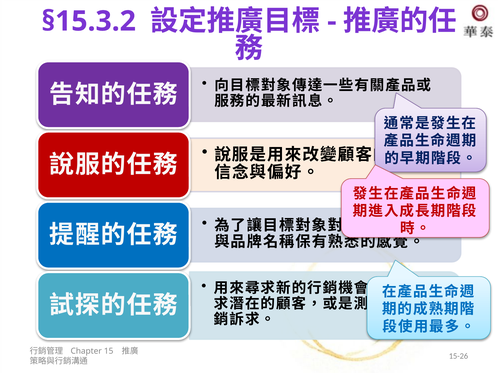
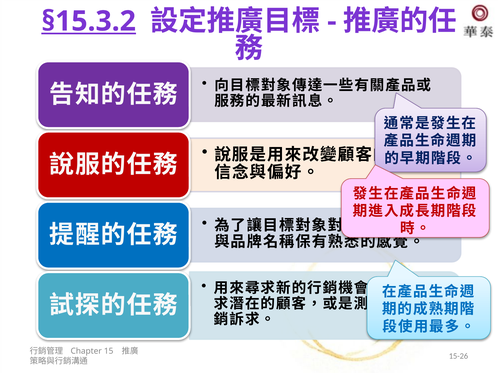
§15.3.2 underline: none -> present
